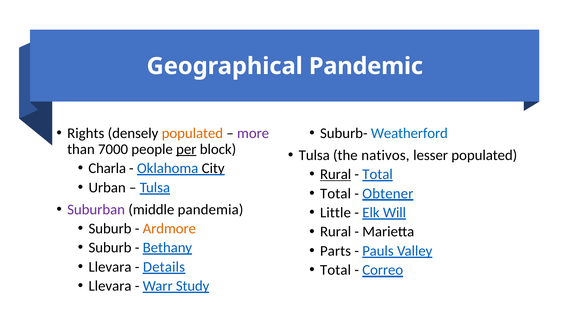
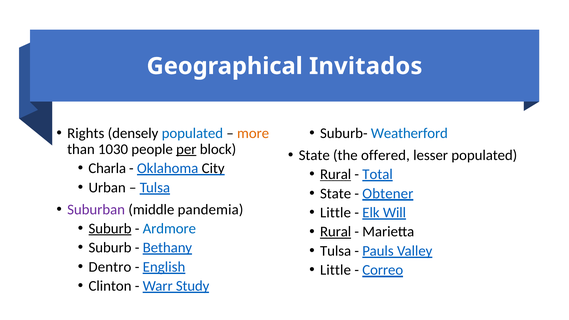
Pandemic: Pandemic -> Invitados
populated at (192, 133) colour: orange -> blue
more colour: purple -> orange
7000: 7000 -> 1030
Tulsa at (314, 155): Tulsa -> State
nativos: nativos -> offered
Total at (335, 194): Total -> State
Suburb at (110, 229) underline: none -> present
Ardmore colour: orange -> blue
Rural at (336, 232) underline: none -> present
Parts at (336, 251): Parts -> Tulsa
Llevara at (110, 267): Llevara -> Dentro
Details: Details -> English
Total at (335, 270): Total -> Little
Llevara at (110, 286): Llevara -> Clinton
